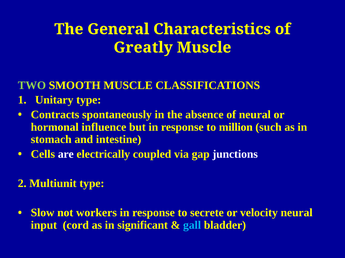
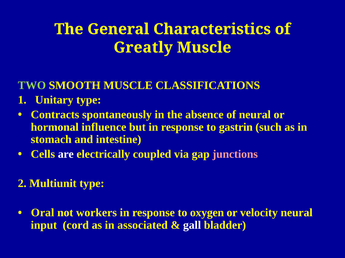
million: million -> gastrin
junctions colour: white -> pink
Slow: Slow -> Oral
secrete: secrete -> oxygen
significant: significant -> associated
gall colour: light blue -> white
